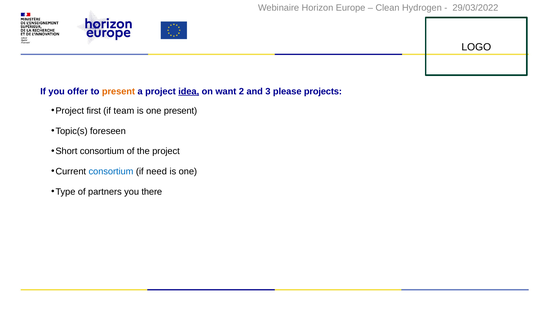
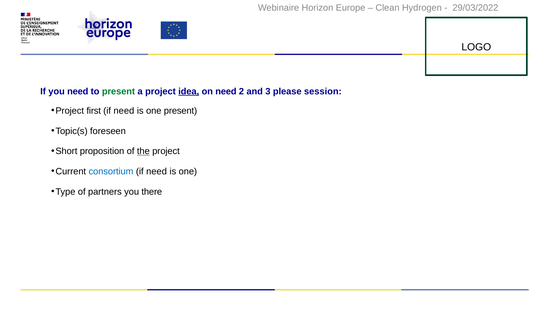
you offer: offer -> need
present at (118, 91) colour: orange -> green
on want: want -> need
projects: projects -> session
team at (124, 111): team -> need
Short consortium: consortium -> proposition
the underline: none -> present
